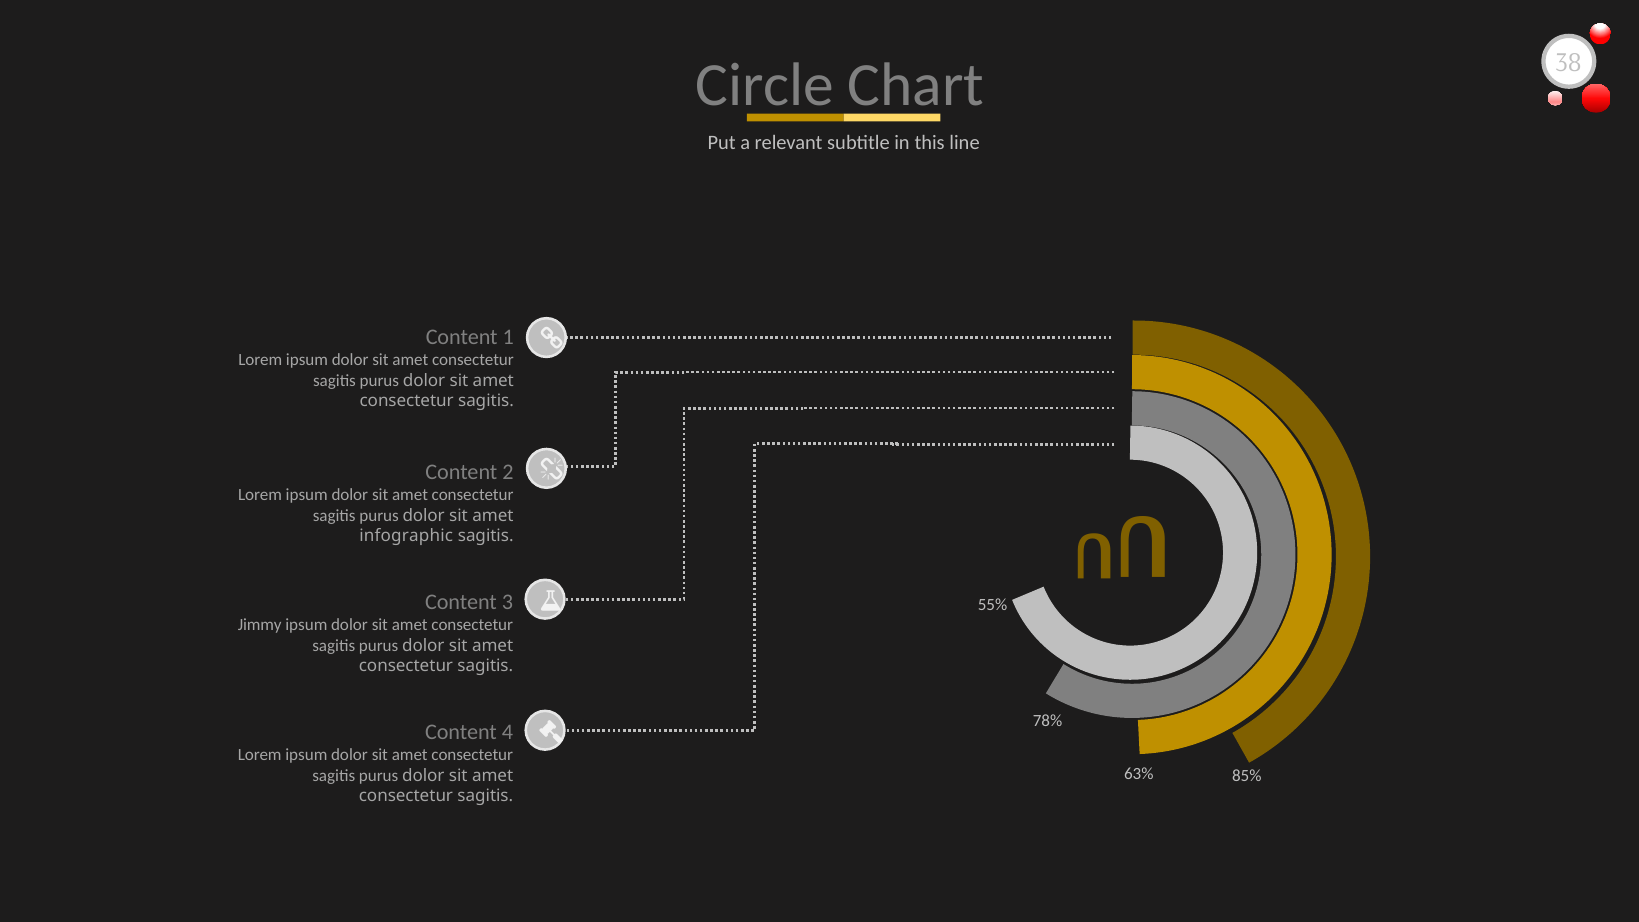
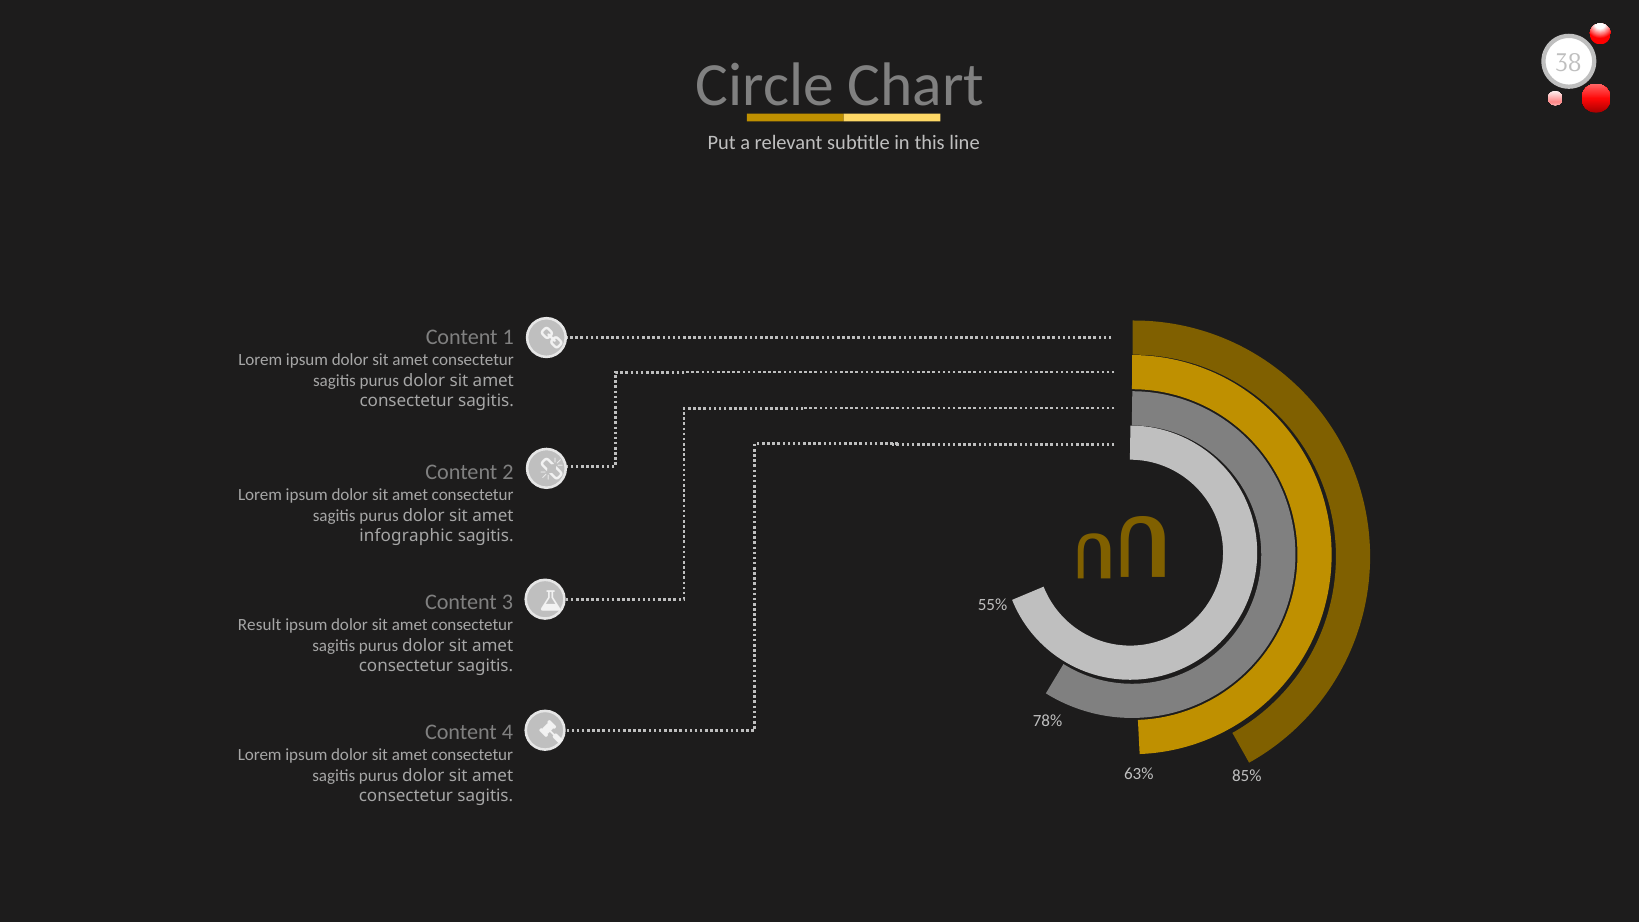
Jimmy: Jimmy -> Result
